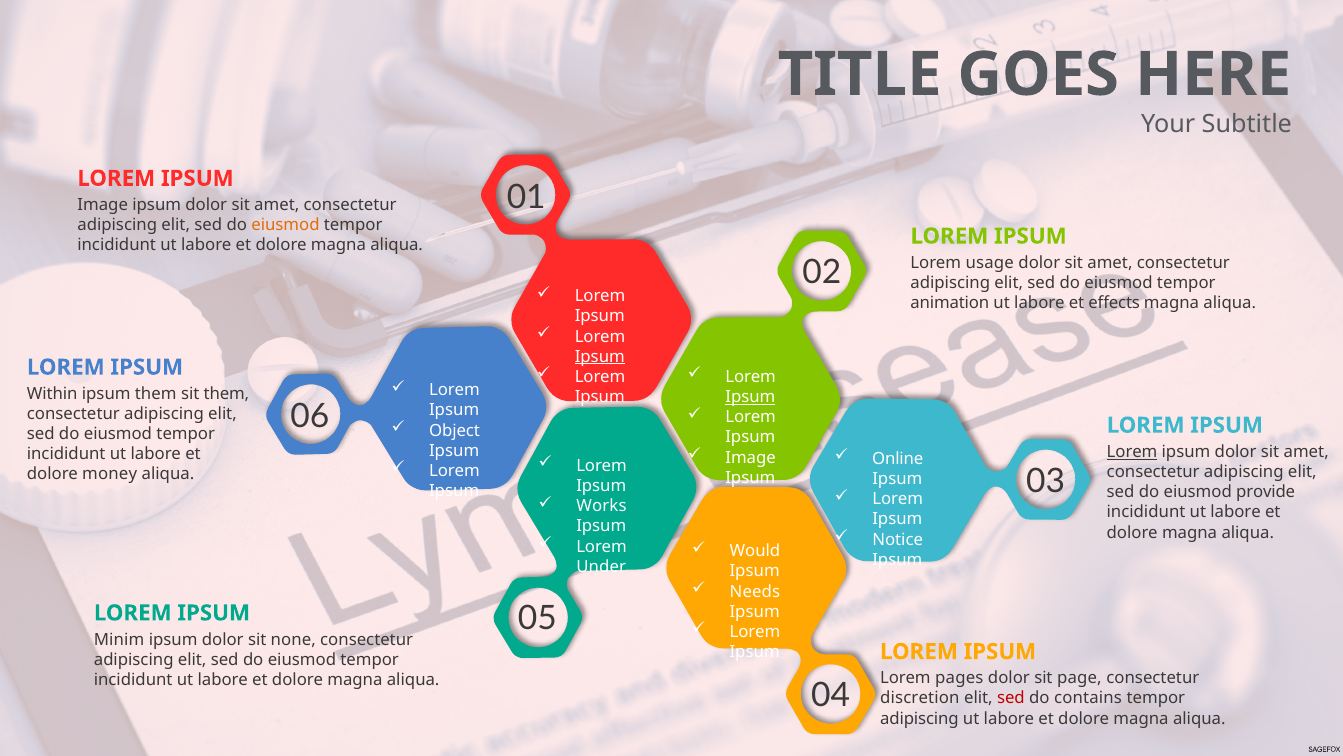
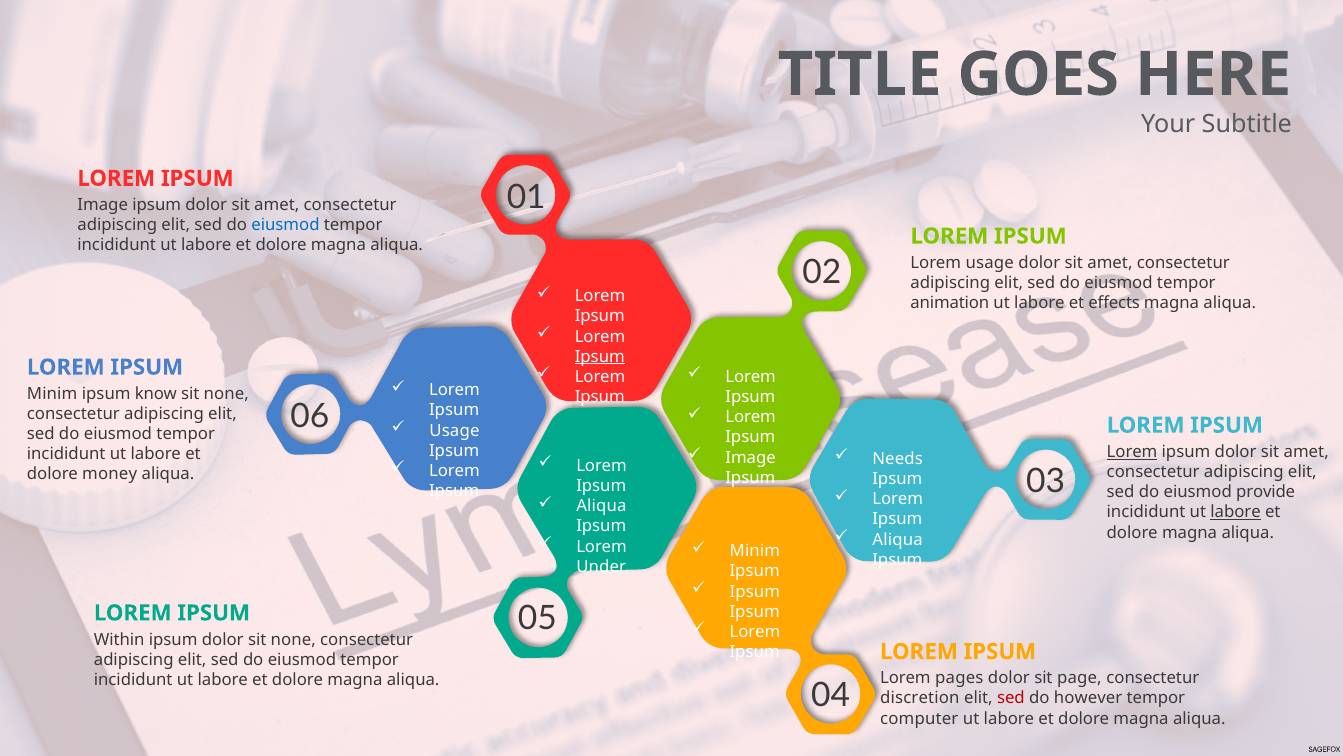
eiusmod at (285, 225) colour: orange -> blue
Within at (52, 393): Within -> Minim
ipsum them: them -> know
them at (226, 393): them -> none
Ipsum at (750, 397) underline: present -> none
Object at (455, 430): Object -> Usage
Online: Online -> Needs
Works at (601, 506): Works -> Aliqua
labore at (1236, 512) underline: none -> present
Notice at (898, 539): Notice -> Aliqua
Would at (755, 551): Would -> Minim
Needs at (755, 591): Needs -> Ipsum
Minim: Minim -> Within
contains: contains -> however
adipiscing at (919, 718): adipiscing -> computer
